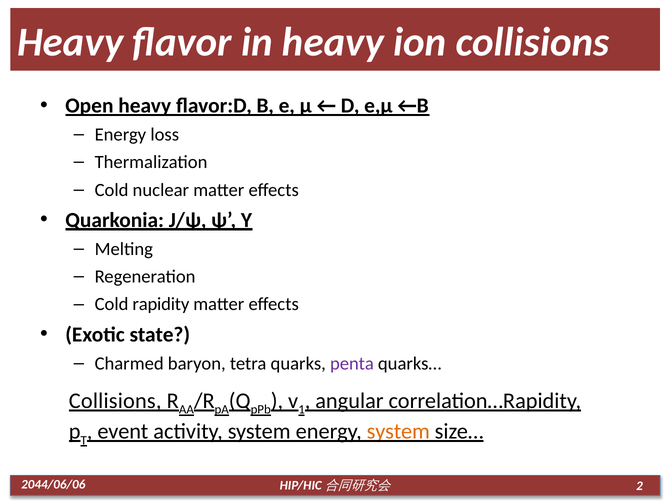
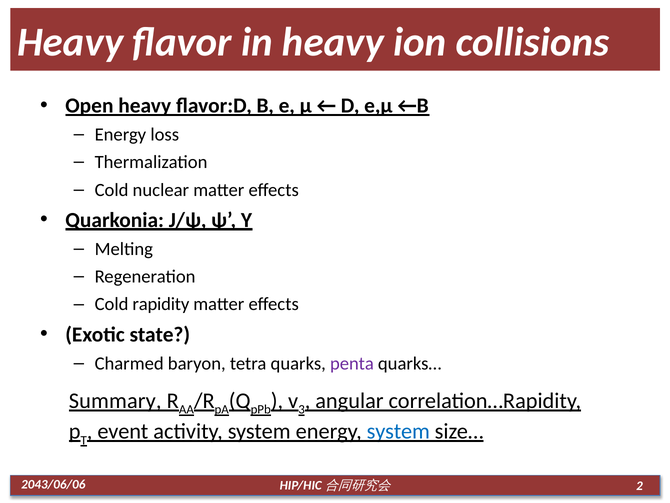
Collisions at (115, 401): Collisions -> Summary
1: 1 -> 3
system at (398, 431) colour: orange -> blue
2044/06/06: 2044/06/06 -> 2043/06/06
